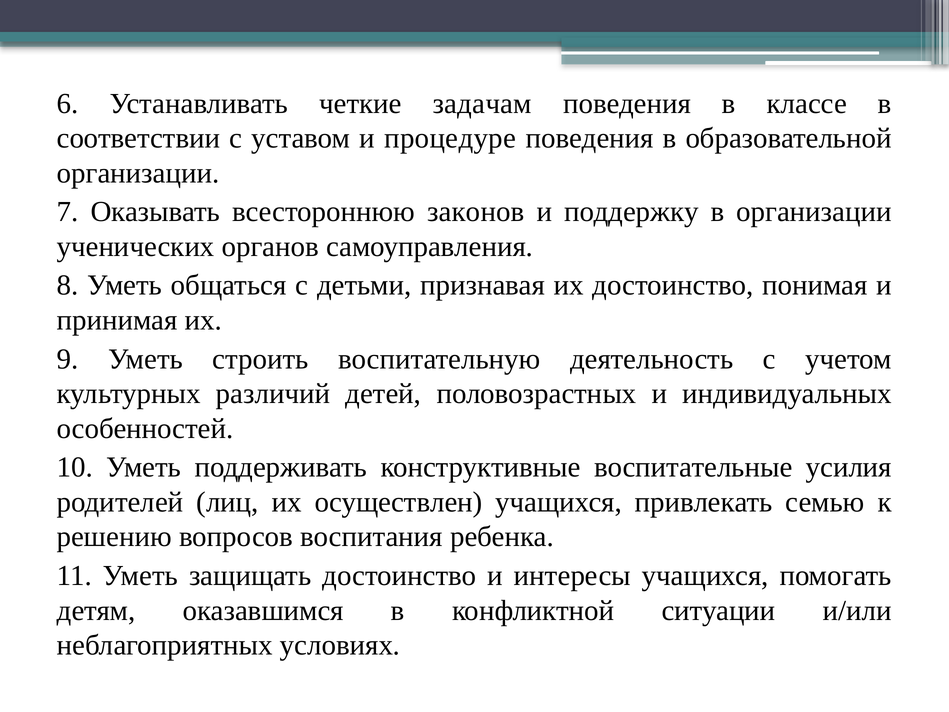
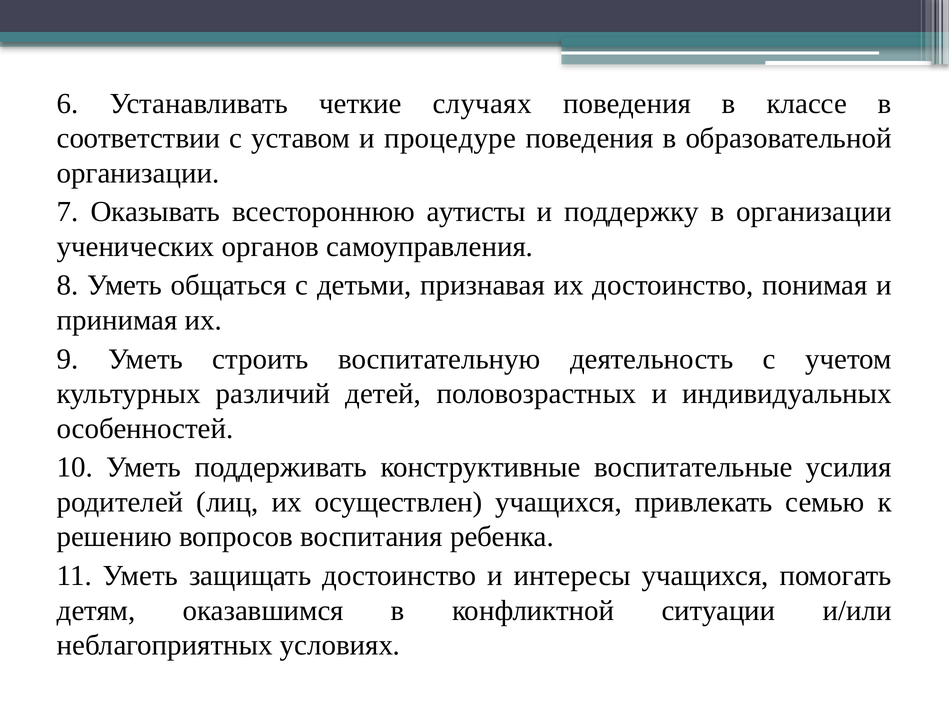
задачам: задачам -> случаях
законов: законов -> аутисты
